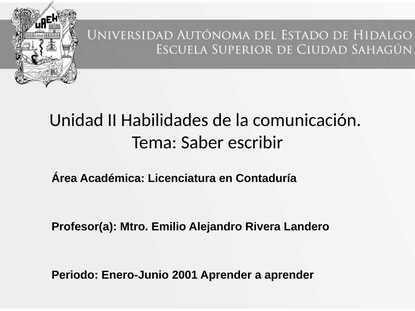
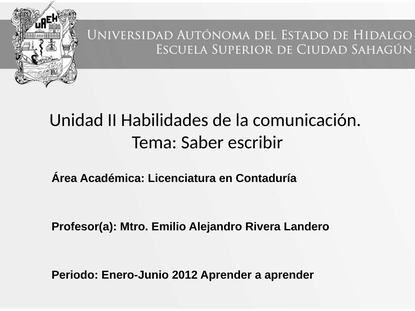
2001: 2001 -> 2012
